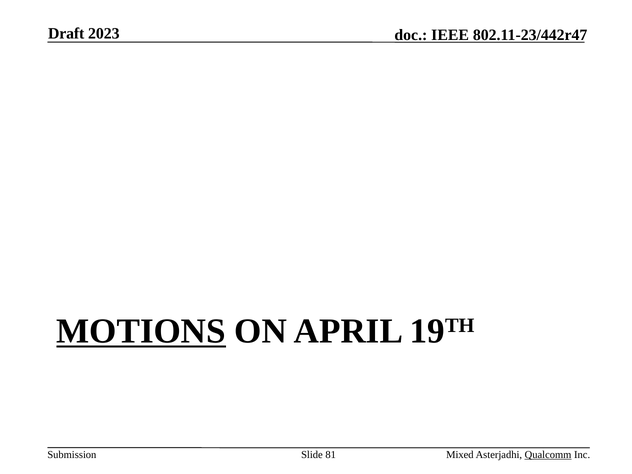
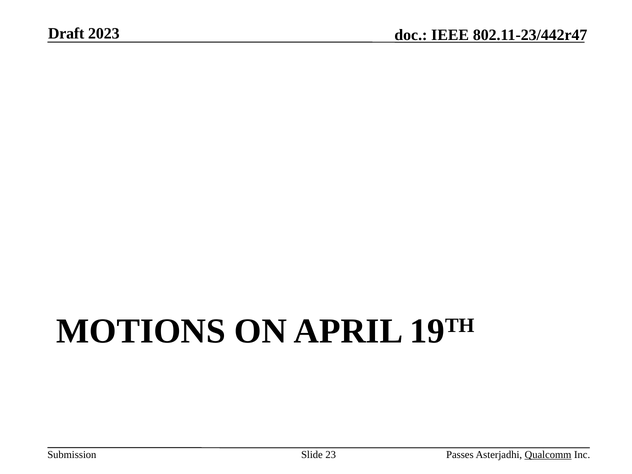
MOTIONS underline: present -> none
81: 81 -> 23
Mixed: Mixed -> Passes
